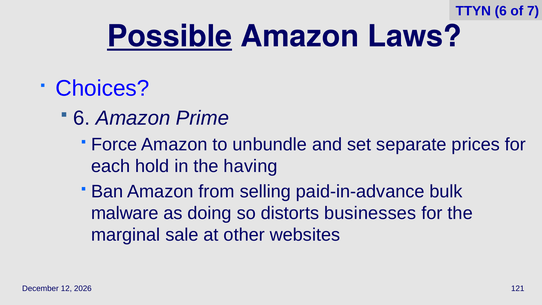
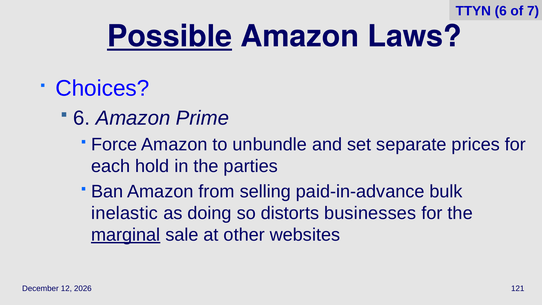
having: having -> parties
malware: malware -> inelastic
marginal underline: none -> present
